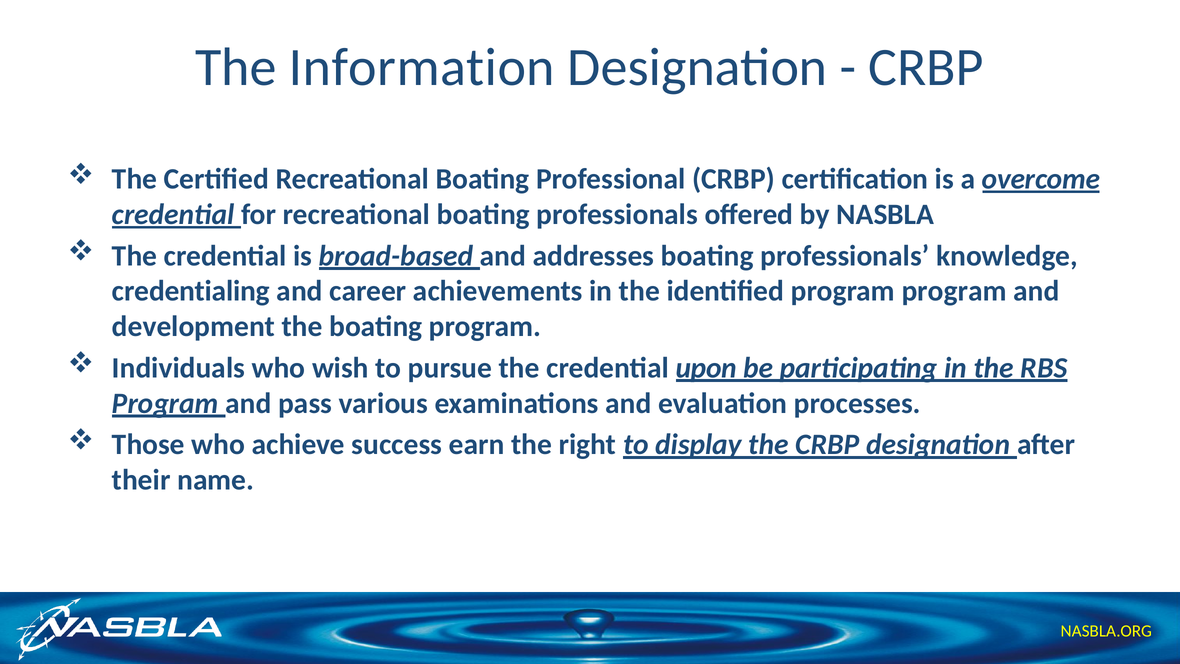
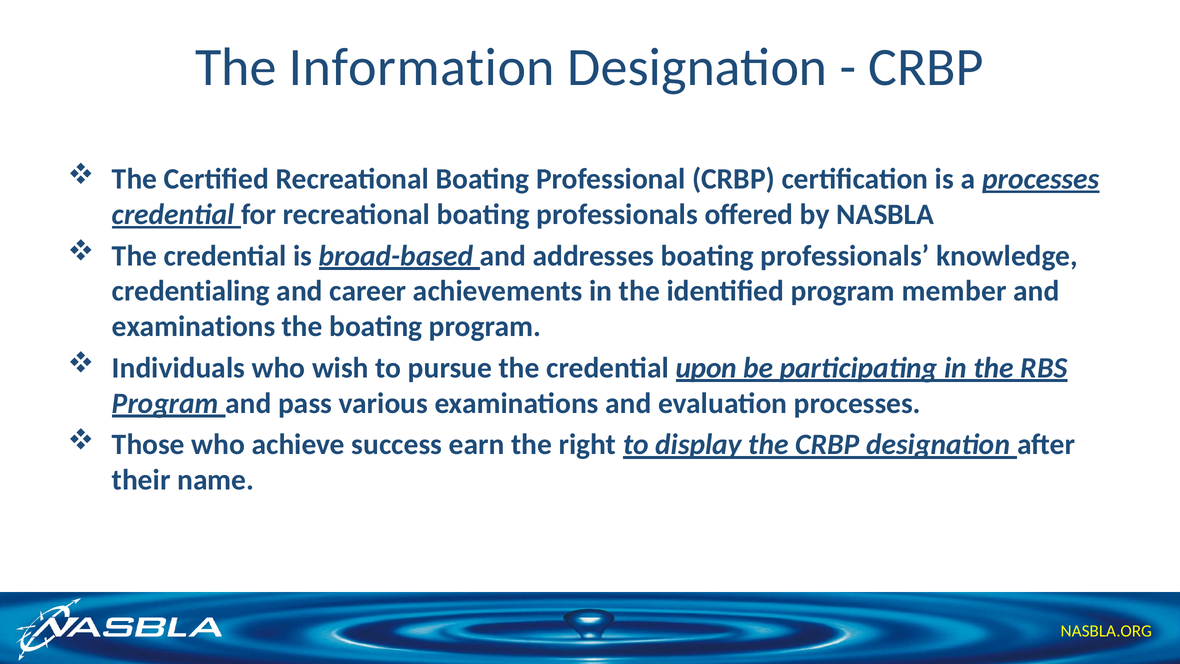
a overcome: overcome -> processes
program program: program -> member
development at (194, 326): development -> examinations
